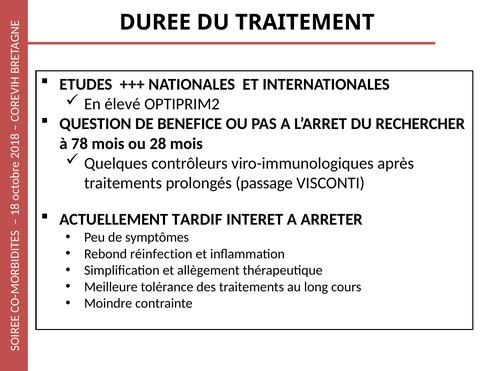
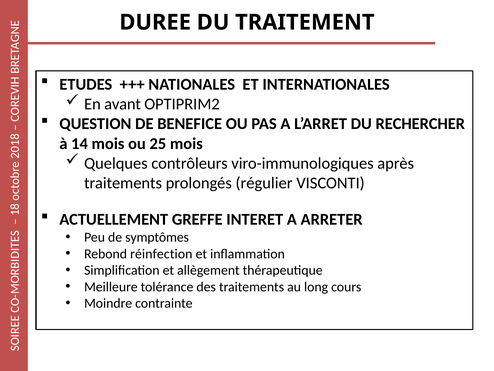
élevé: élevé -> avant
78: 78 -> 14
28: 28 -> 25
passage: passage -> régulier
TARDIF: TARDIF -> GREFFE
